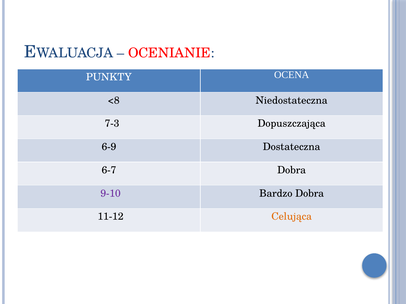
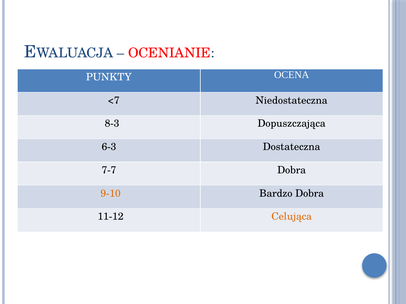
<8: <8 -> <7
7-3: 7-3 -> 8-3
6-9: 6-9 -> 6-3
6-7: 6-7 -> 7-7
9-10 colour: purple -> orange
